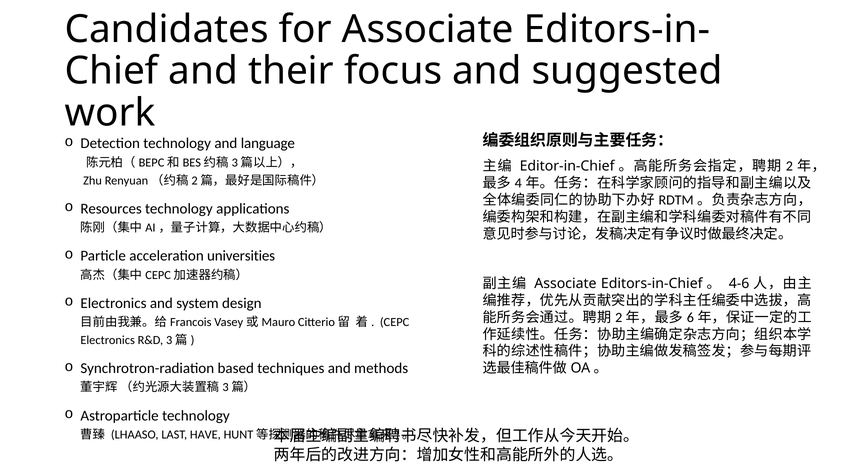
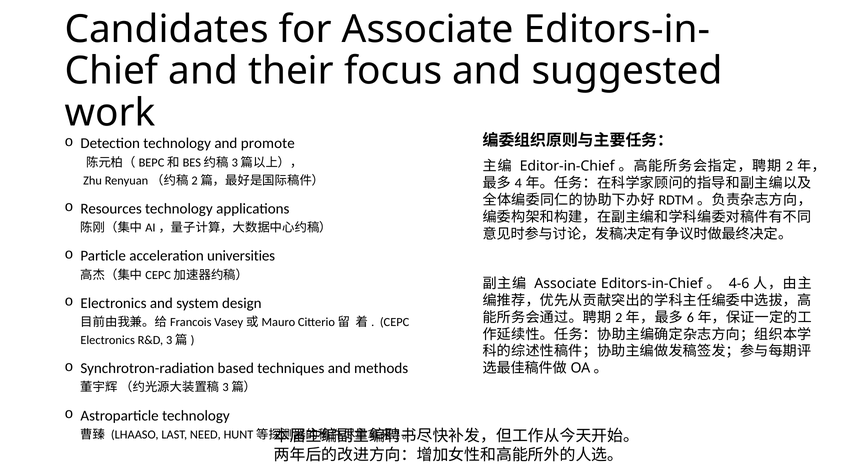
language: language -> promote
HAVE: HAVE -> NEED
